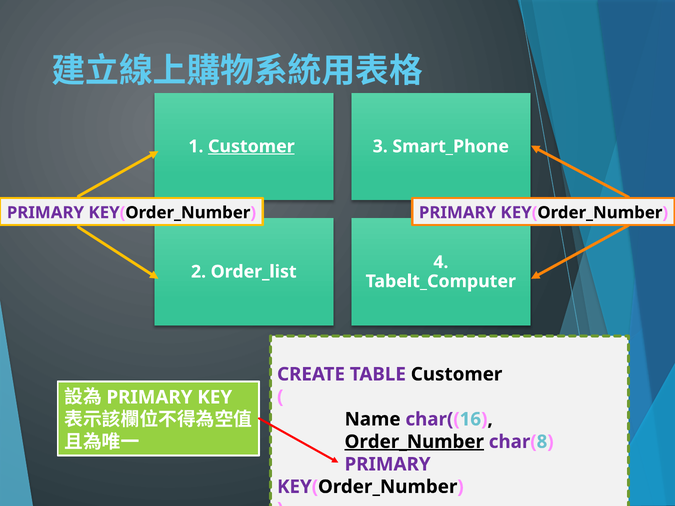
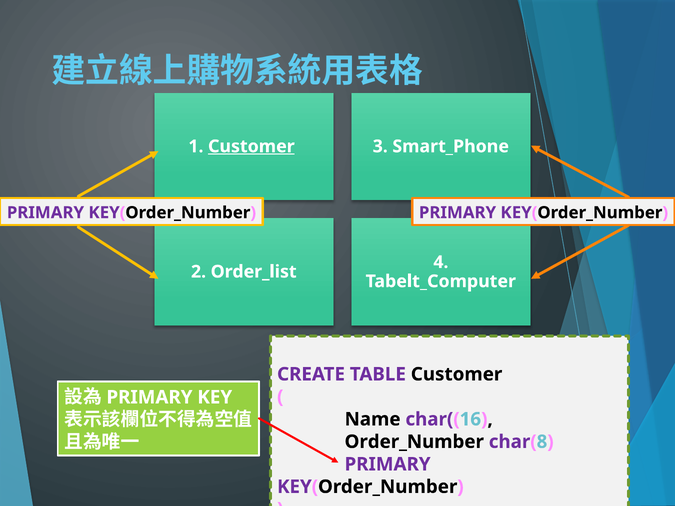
Order_Number underline: present -> none
